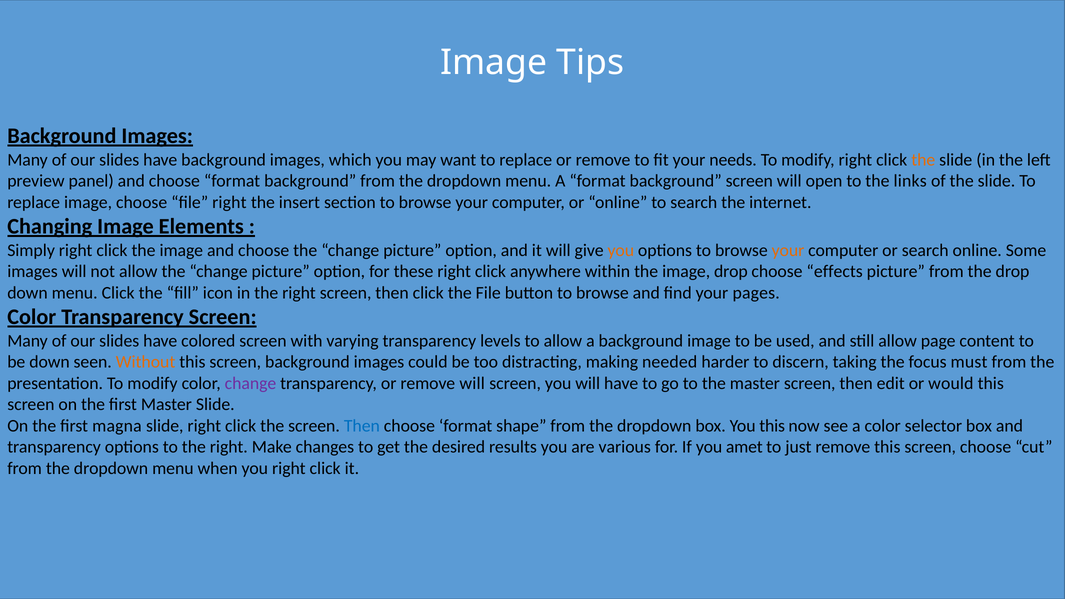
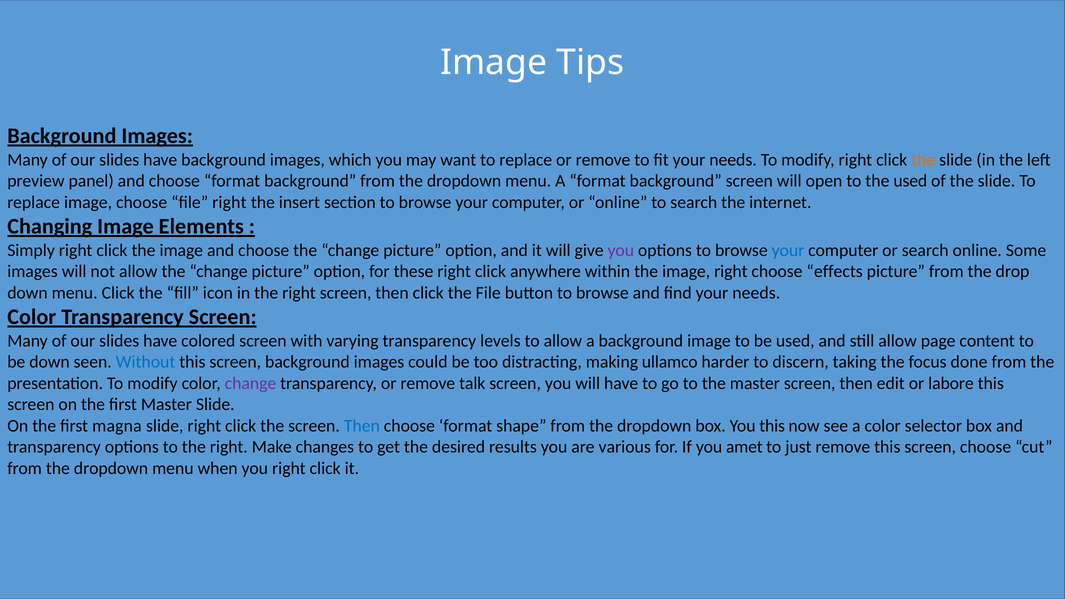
the links: links -> used
you at (621, 250) colour: orange -> purple
your at (788, 250) colour: orange -> blue
image drop: drop -> right
find your pages: pages -> needs
Without colour: orange -> blue
needed: needed -> ullamco
must: must -> done
remove will: will -> talk
would: would -> labore
